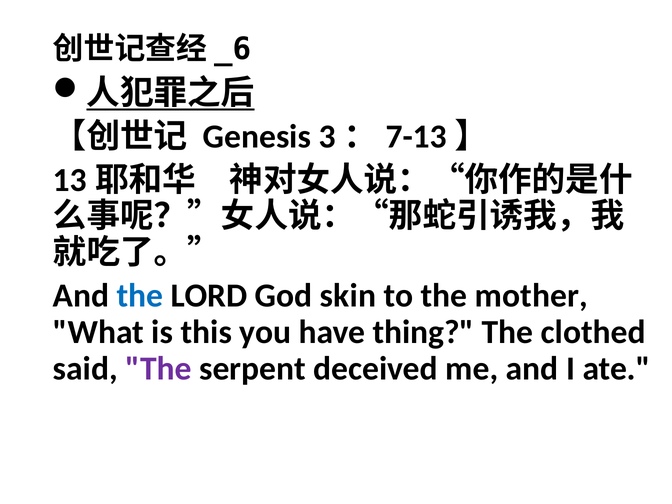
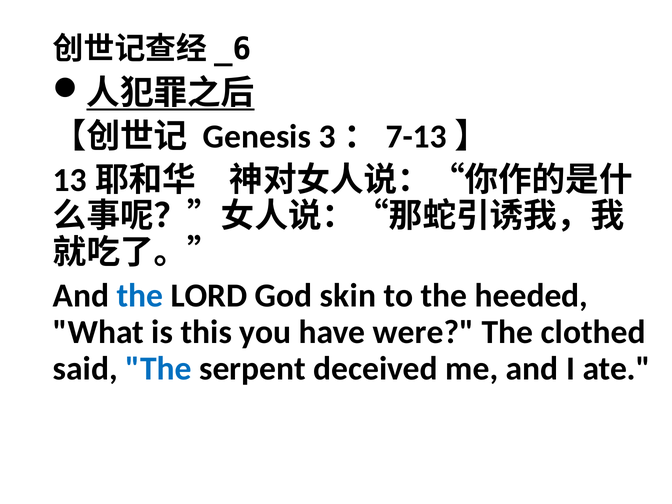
mother: mother -> heeded
thing: thing -> were
The at (158, 368) colour: purple -> blue
